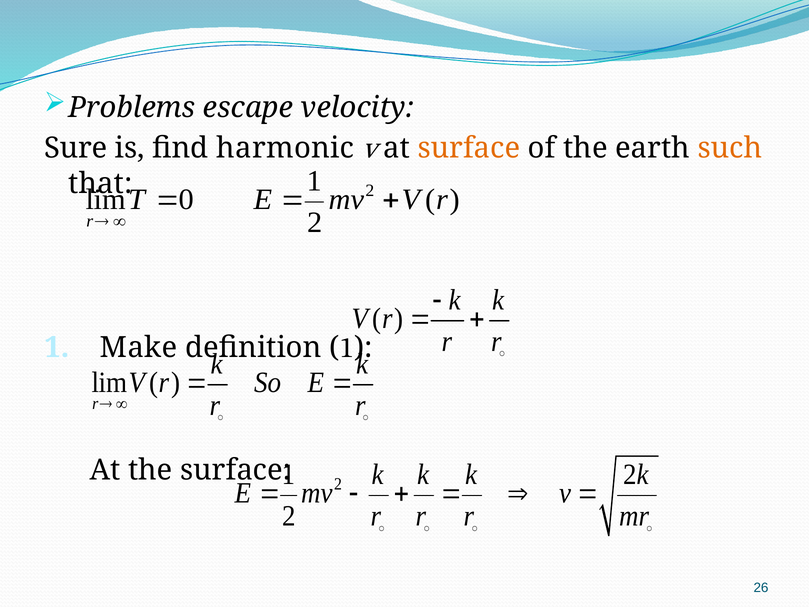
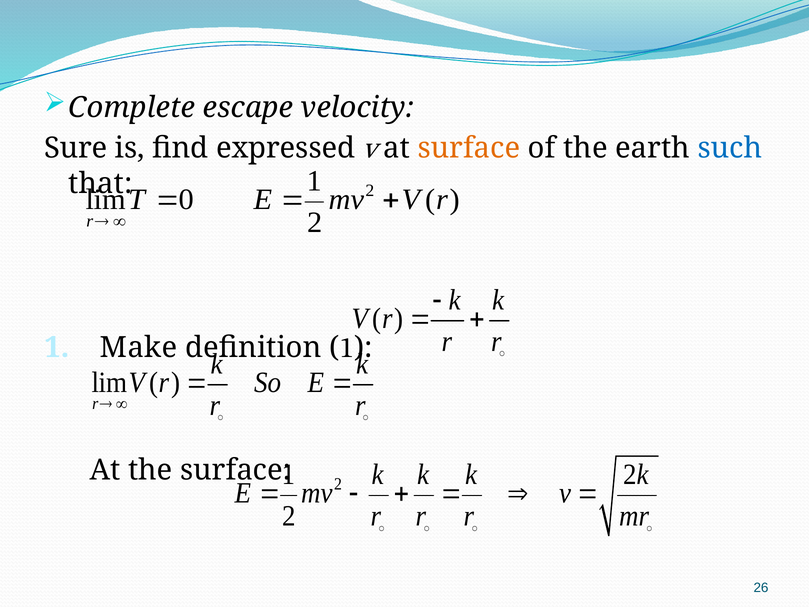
Problems: Problems -> Complete
harmonic: harmonic -> expressed
such colour: orange -> blue
